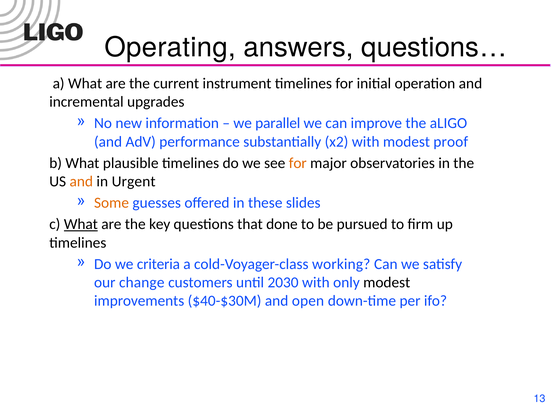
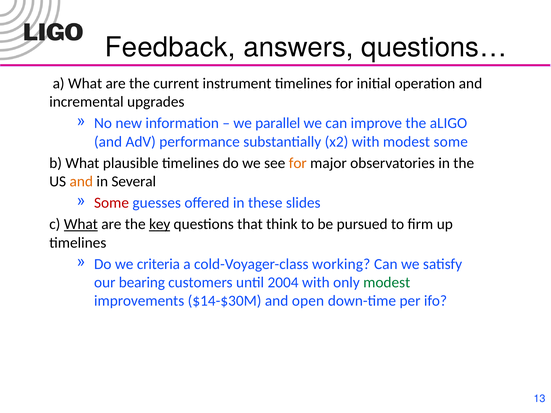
Operating: Operating -> Feedback
modest proof: proof -> some
Urgent: Urgent -> Several
Some at (112, 203) colour: orange -> red
key underline: none -> present
done: done -> think
change: change -> bearing
2030: 2030 -> 2004
modest at (387, 283) colour: black -> green
$40-$30M: $40-$30M -> $14-$30M
